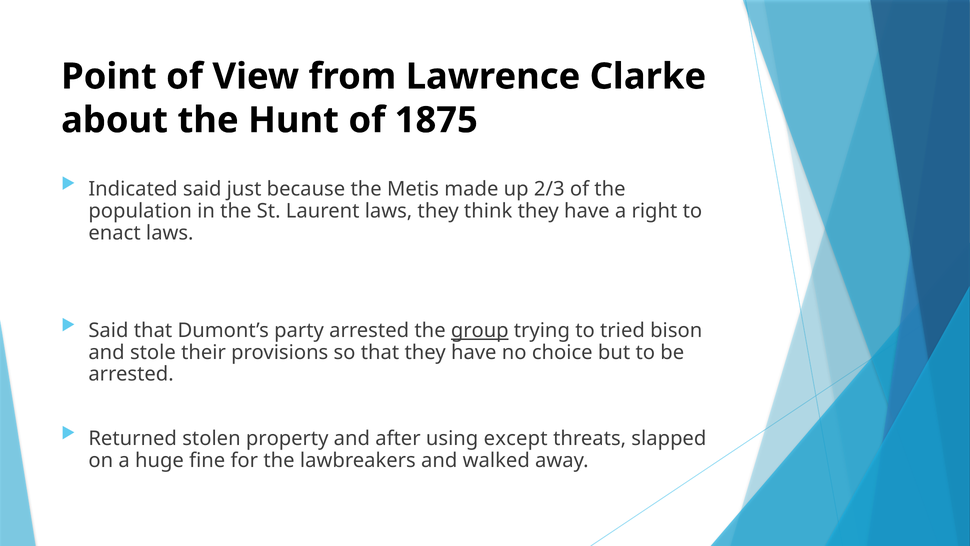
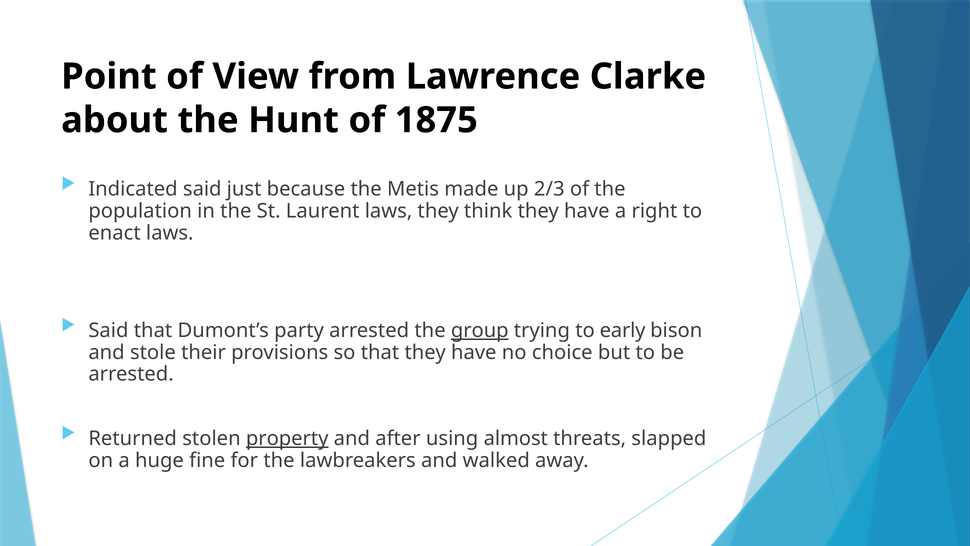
tried: tried -> early
property underline: none -> present
except: except -> almost
